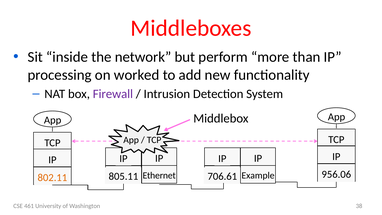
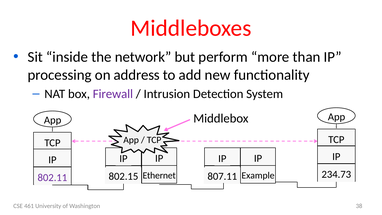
worked: worked -> address
956.06: 956.06 -> 234.73
805.11: 805.11 -> 802.15
706.61: 706.61 -> 807.11
802.11 colour: orange -> purple
